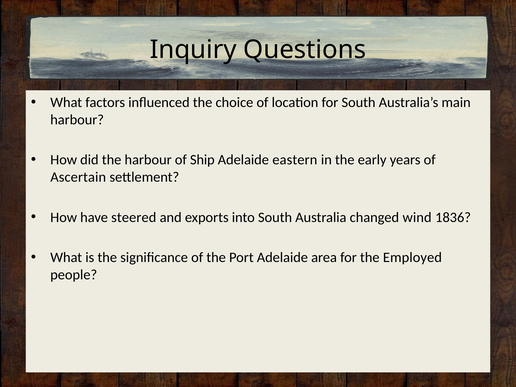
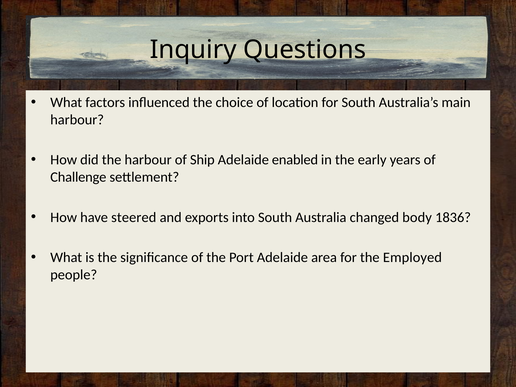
eastern: eastern -> enabled
Ascertain: Ascertain -> Challenge
wind: wind -> body
